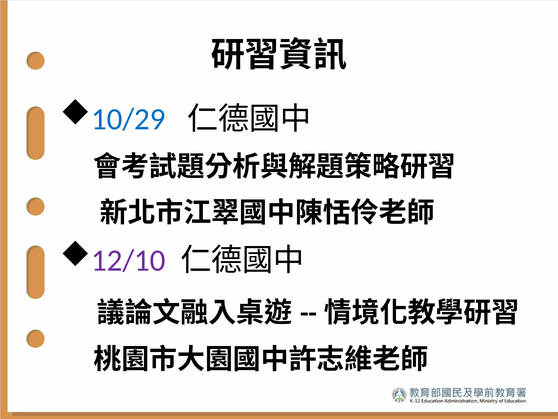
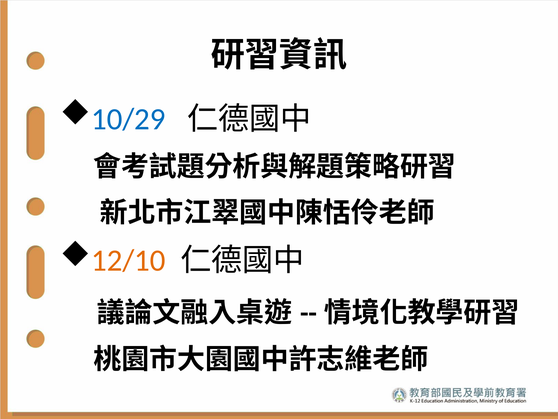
12/10 colour: purple -> orange
